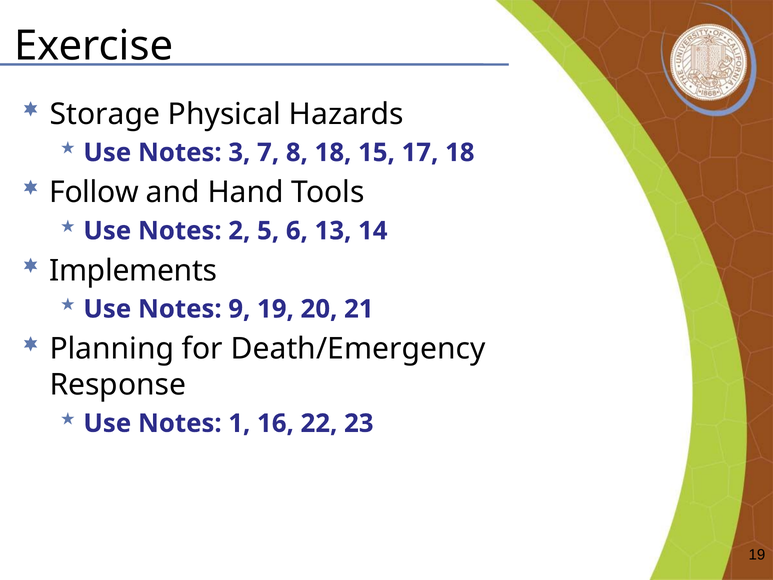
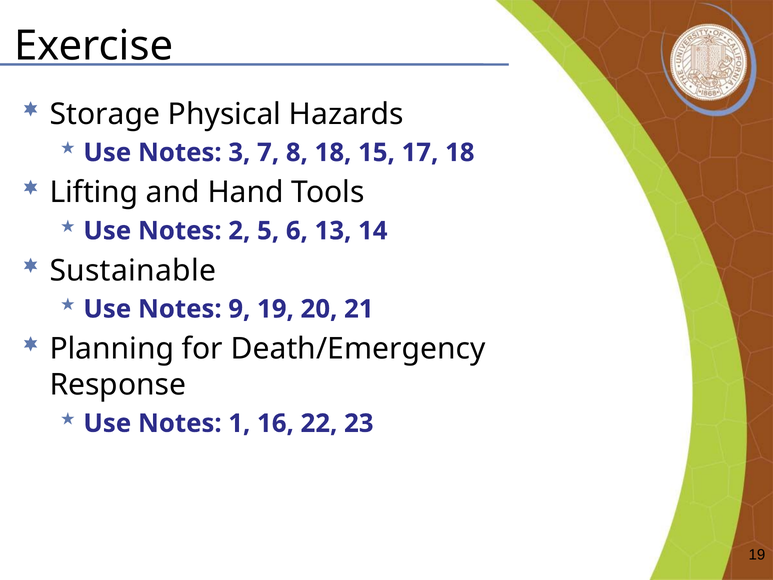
Follow: Follow -> Lifting
Implements: Implements -> Sustainable
